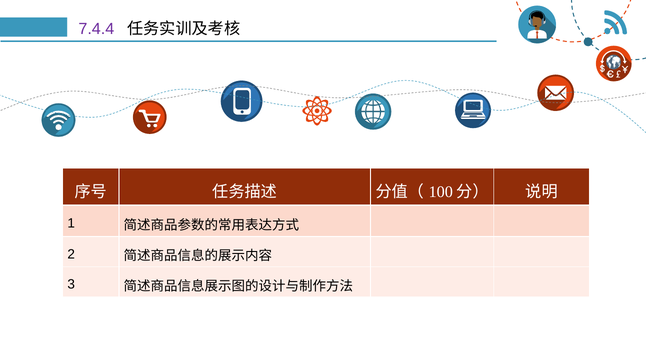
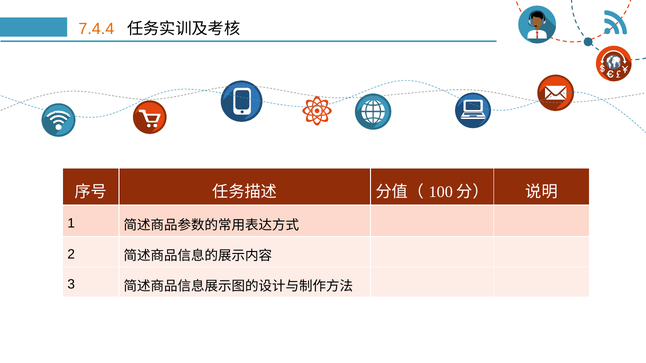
7.4.4 colour: purple -> orange
